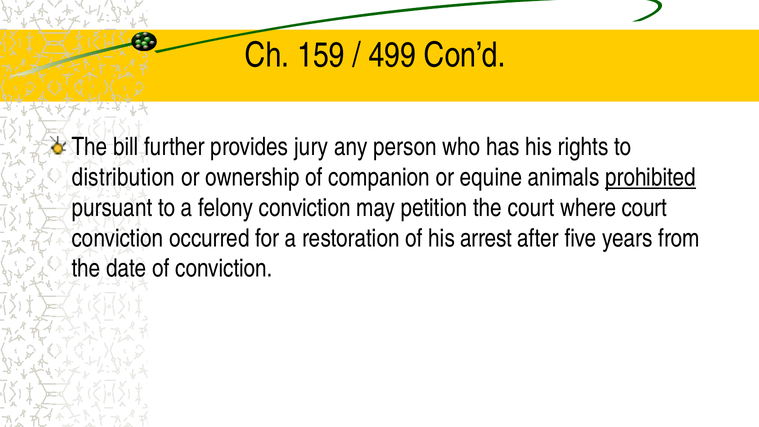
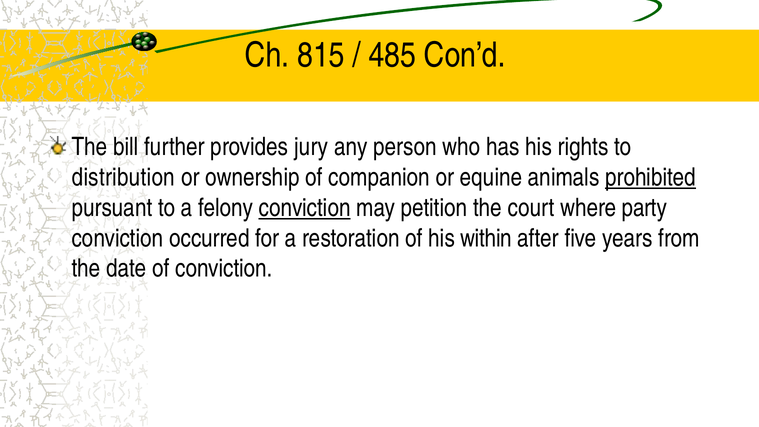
159: 159 -> 815
499: 499 -> 485
conviction at (305, 208) underline: none -> present
where court: court -> party
arrest: arrest -> within
